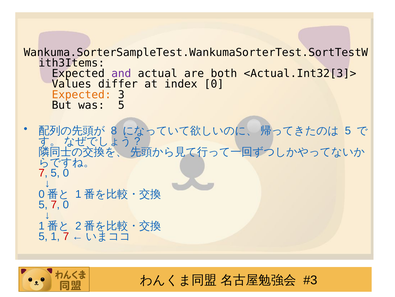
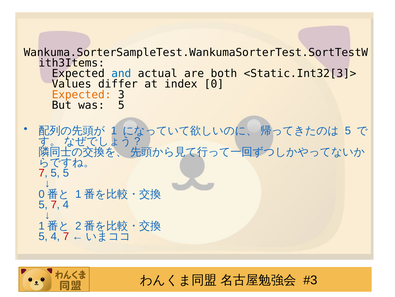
and colour: purple -> blue
<Actual.Int32[3]>: <Actual.Int32[3]> -> <Static.Int32[3]>
8: 8 -> 1
5 0: 0 -> 5
7 0: 0 -> 4
5 1: 1 -> 4
